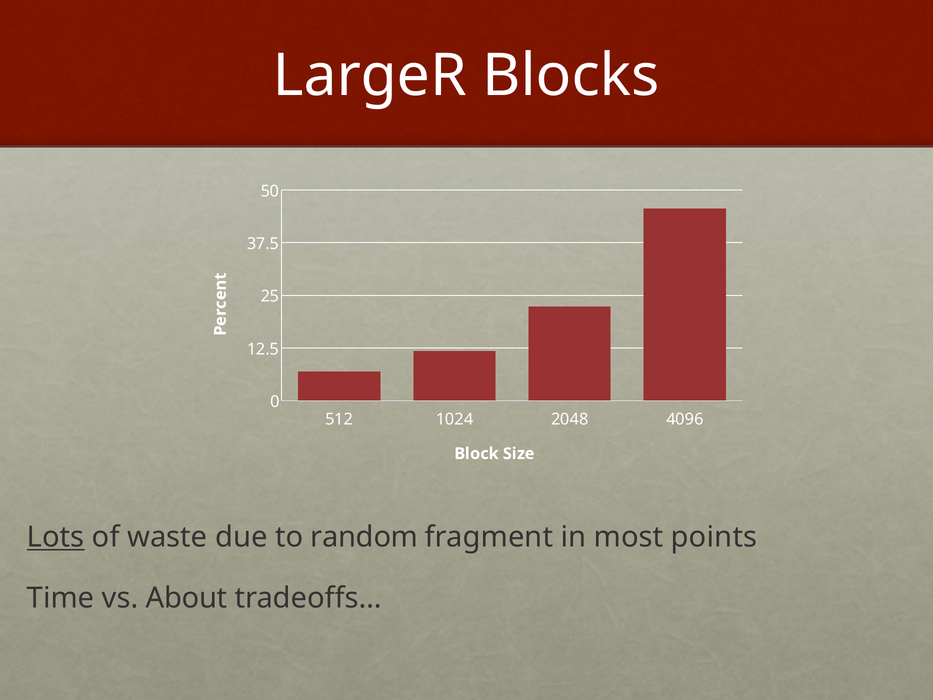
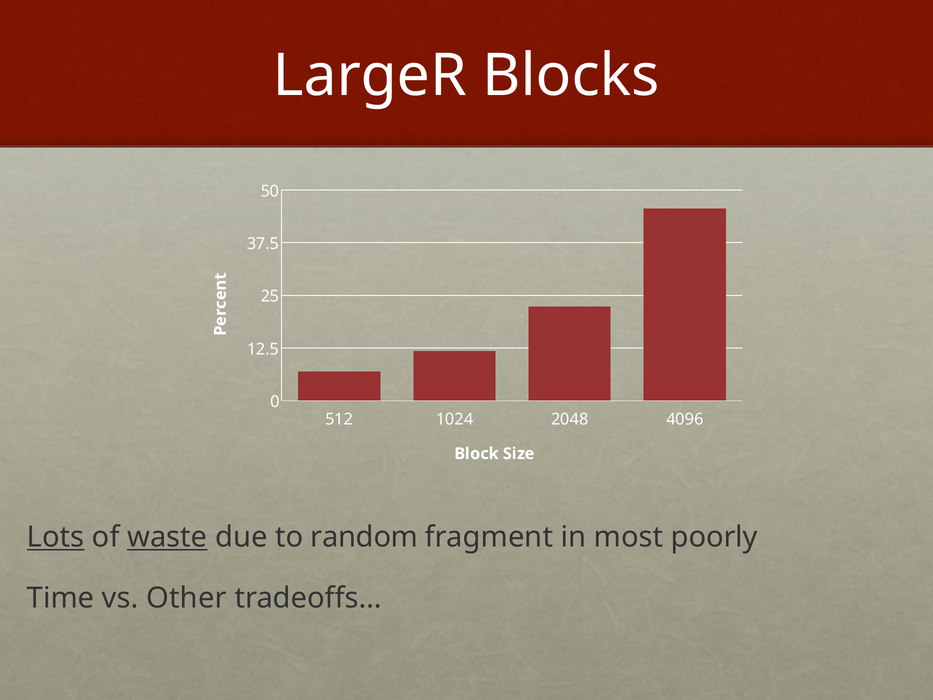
waste underline: none -> present
points: points -> poorly
About: About -> Other
